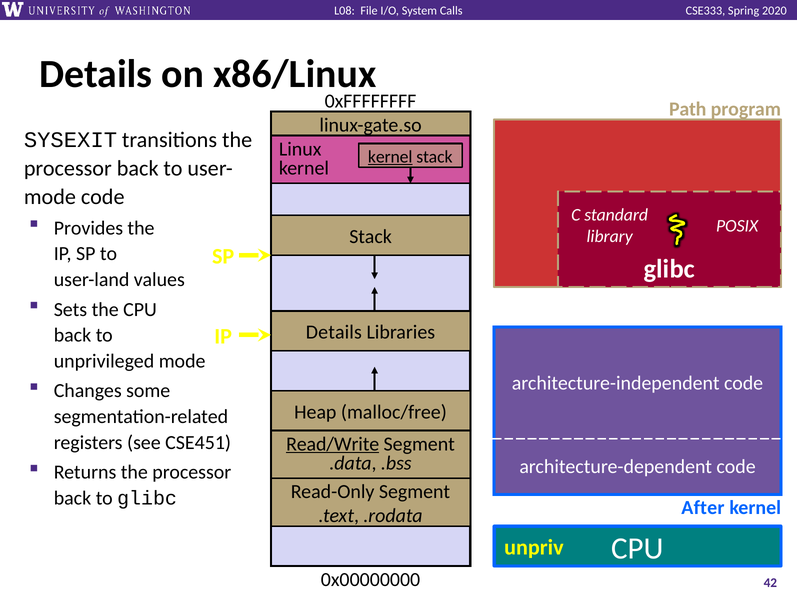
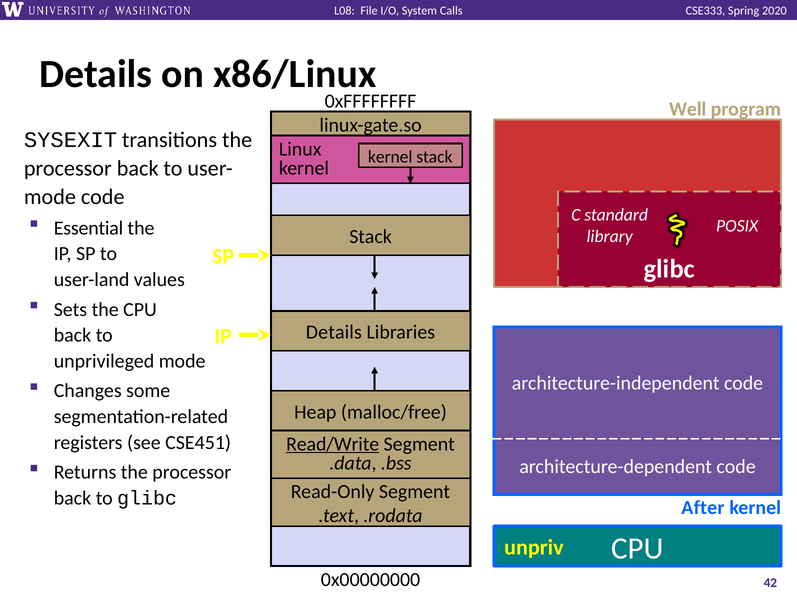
Path: Path -> Well
kernel at (390, 157) underline: present -> none
Provides: Provides -> Essential
